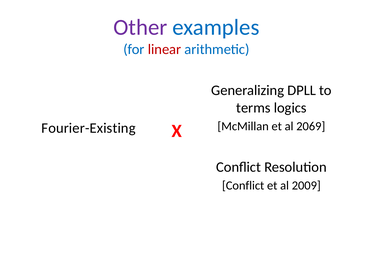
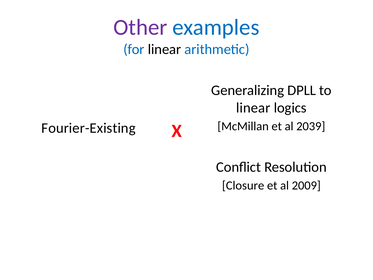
linear at (164, 49) colour: red -> black
terms at (253, 108): terms -> linear
2069: 2069 -> 2039
Conflict at (243, 185): Conflict -> Closure
